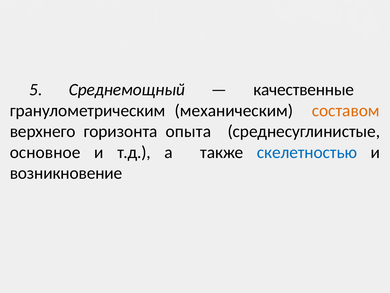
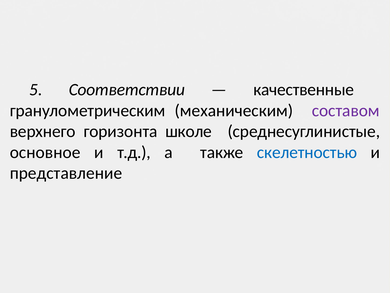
Среднемощный: Среднемощный -> Соответствии
составом colour: orange -> purple
опыта: опыта -> школе
возникновение: возникновение -> представление
